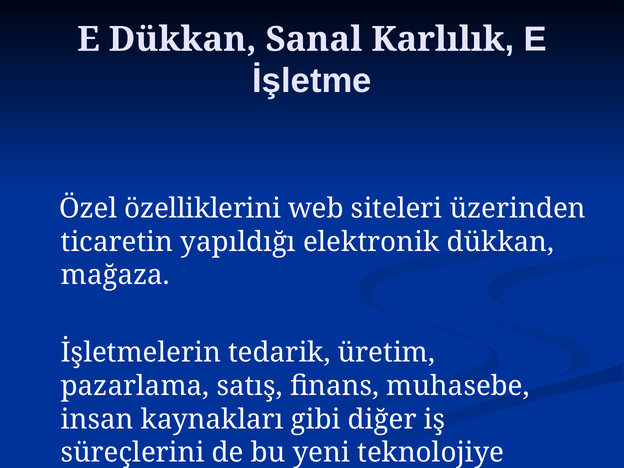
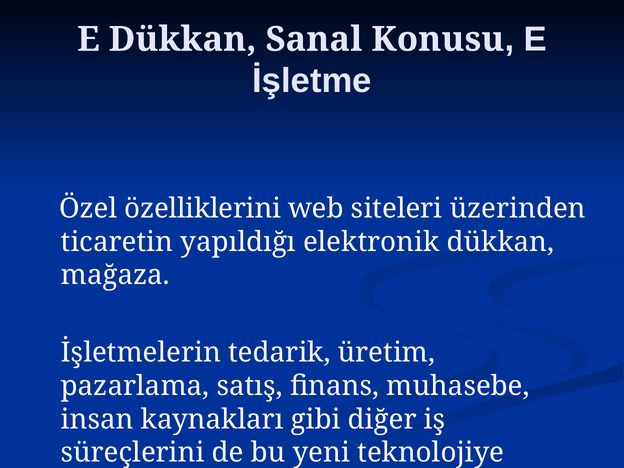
Karlılık: Karlılık -> Konusu
